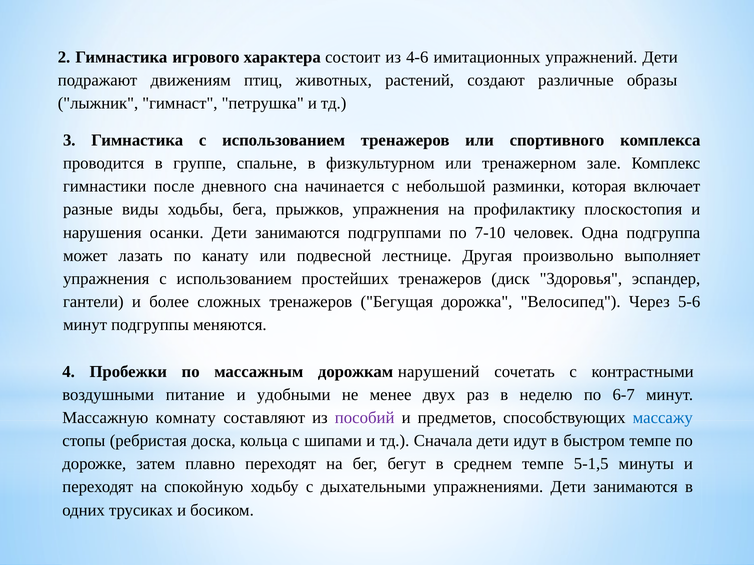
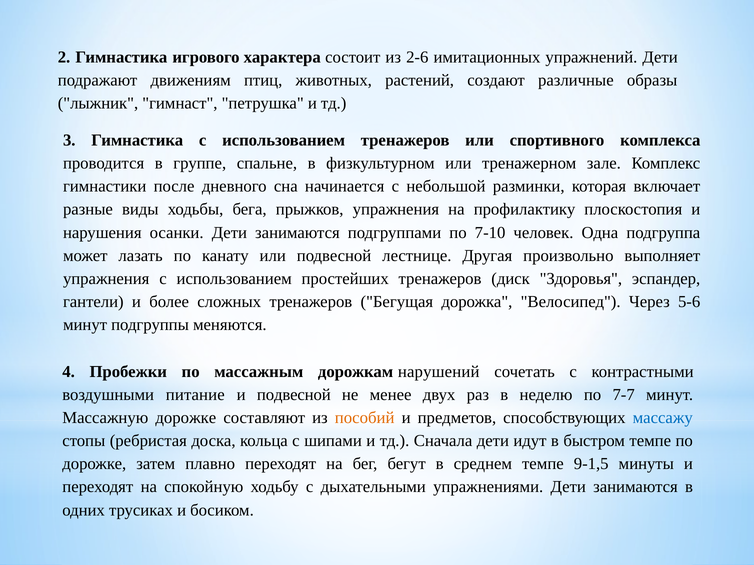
4-6: 4-6 -> 2-6
и удобными: удобными -> подвесной
6-7: 6-7 -> 7-7
Массажную комнату: комнату -> дорожке
пособий colour: purple -> orange
5-1,5: 5-1,5 -> 9-1,5
